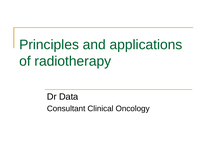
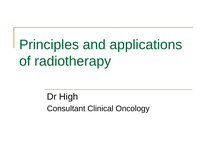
Data: Data -> High
